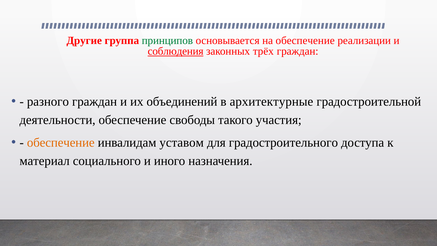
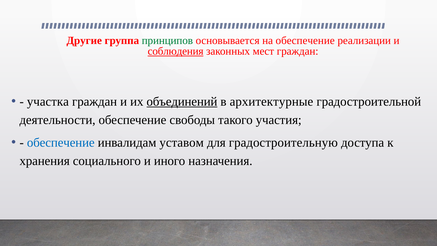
трёх: трёх -> мест
разного: разного -> участка
объединений underline: none -> present
обеспечение at (61, 143) colour: orange -> blue
градостроительного: градостроительного -> градостроительную
материал: материал -> хранения
